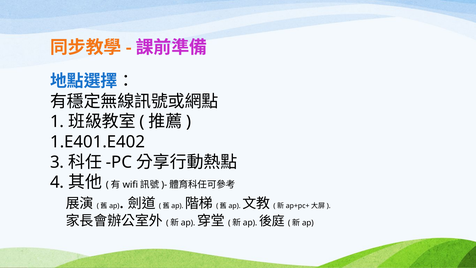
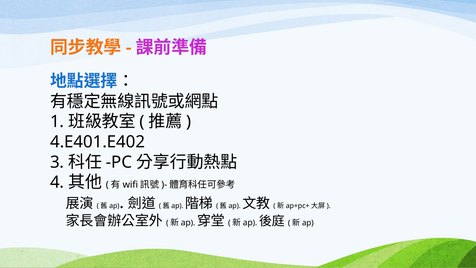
1.E401.E402: 1.E401.E402 -> 4.E401.E402
